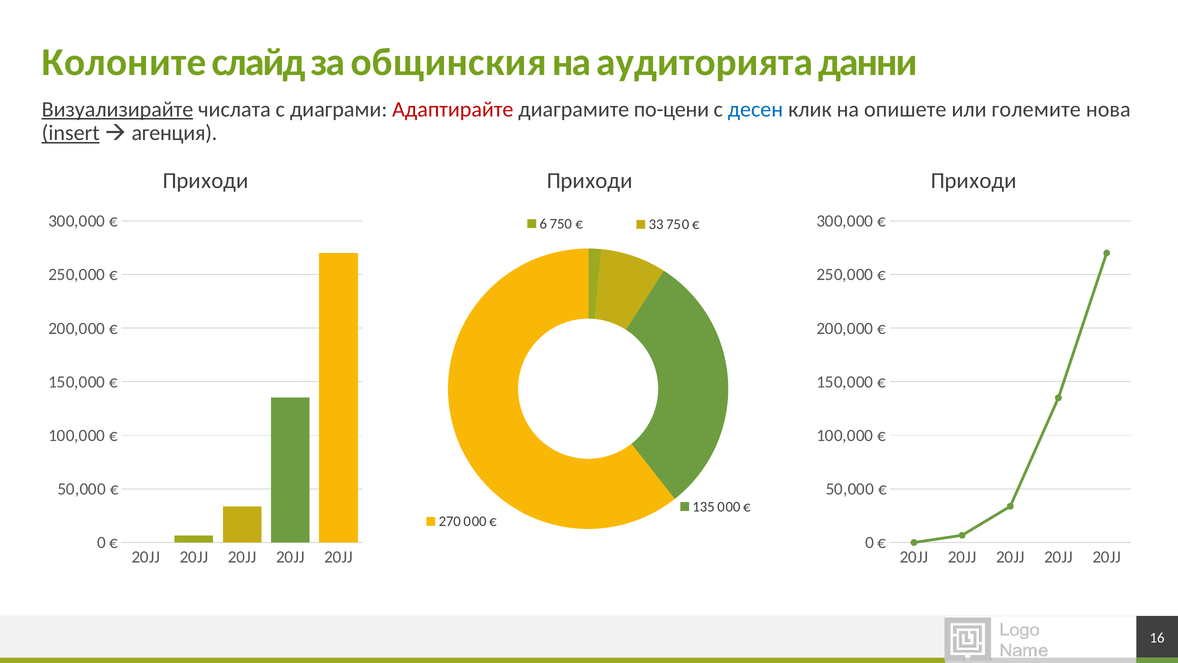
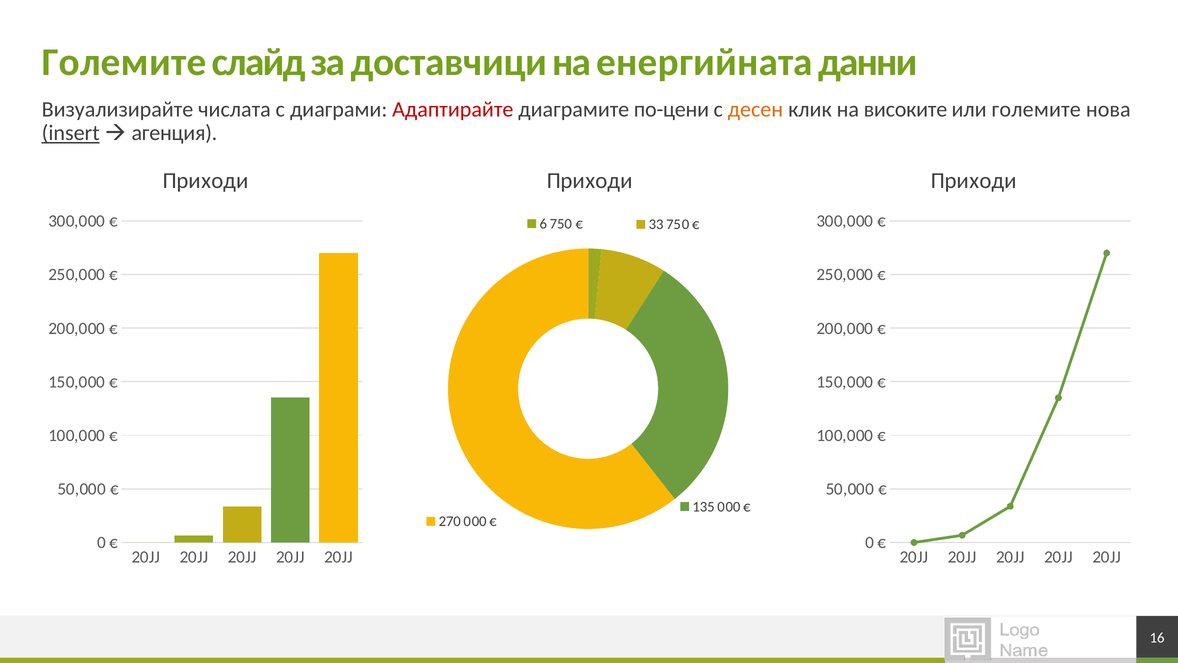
Колоните at (124, 62): Колоните -> Големите
общинския: общинския -> доставчици
аудиторията: аудиторията -> енергийната
Визуализирайте underline: present -> none
десен colour: blue -> orange
опишете: опишете -> високите
